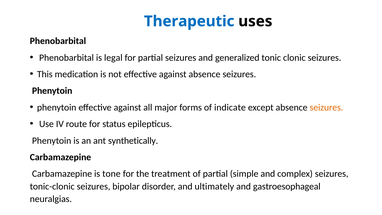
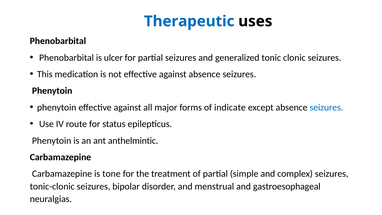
legal: legal -> ulcer
seizures at (326, 107) colour: orange -> blue
synthetically: synthetically -> anthelmintic
ultimately: ultimately -> menstrual
